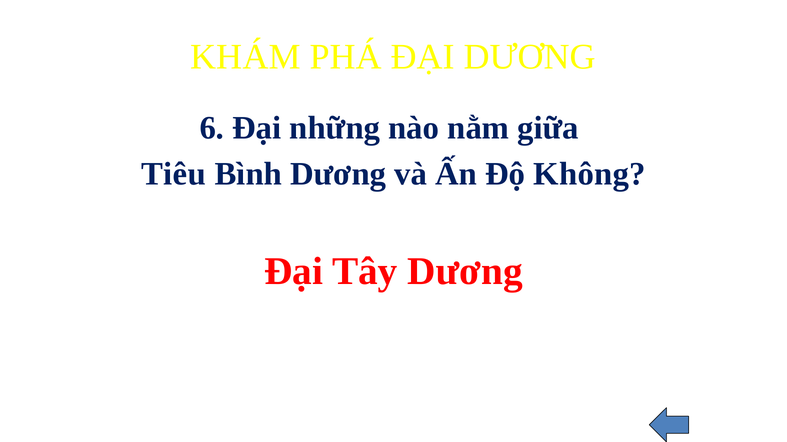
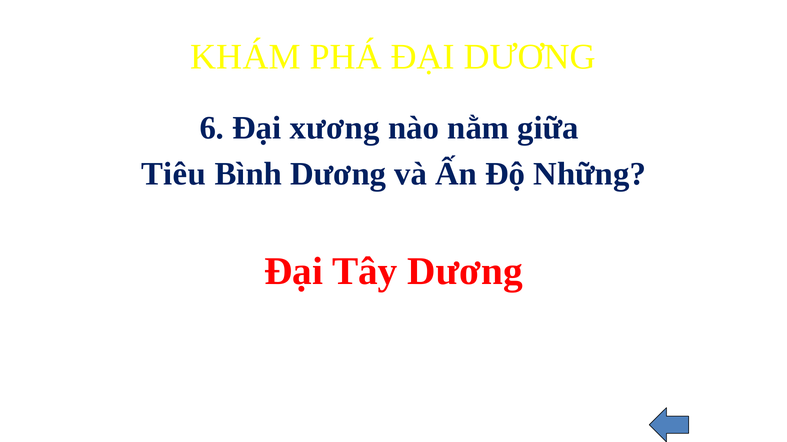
những: những -> xương
Không: Không -> Những
